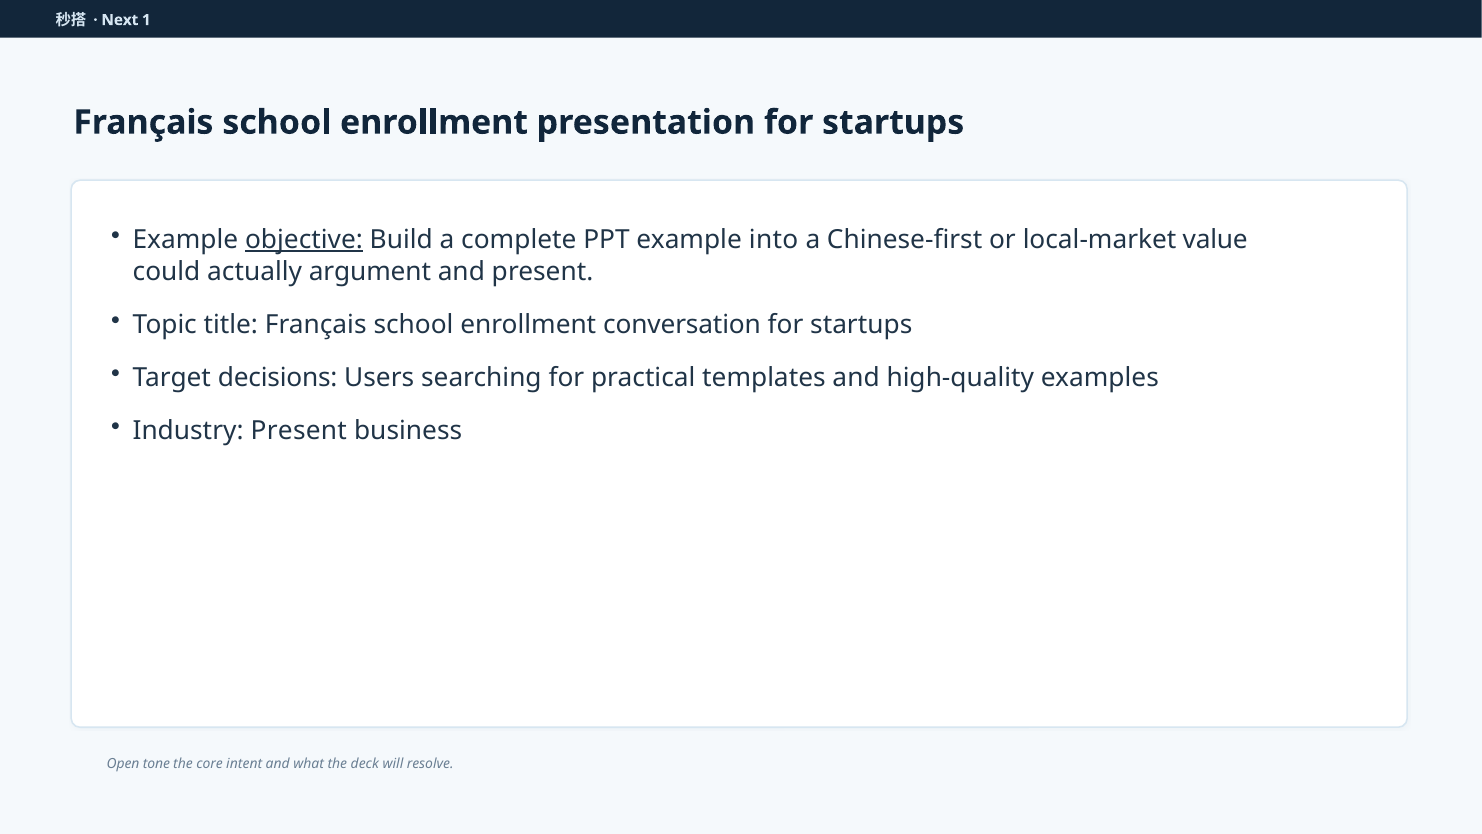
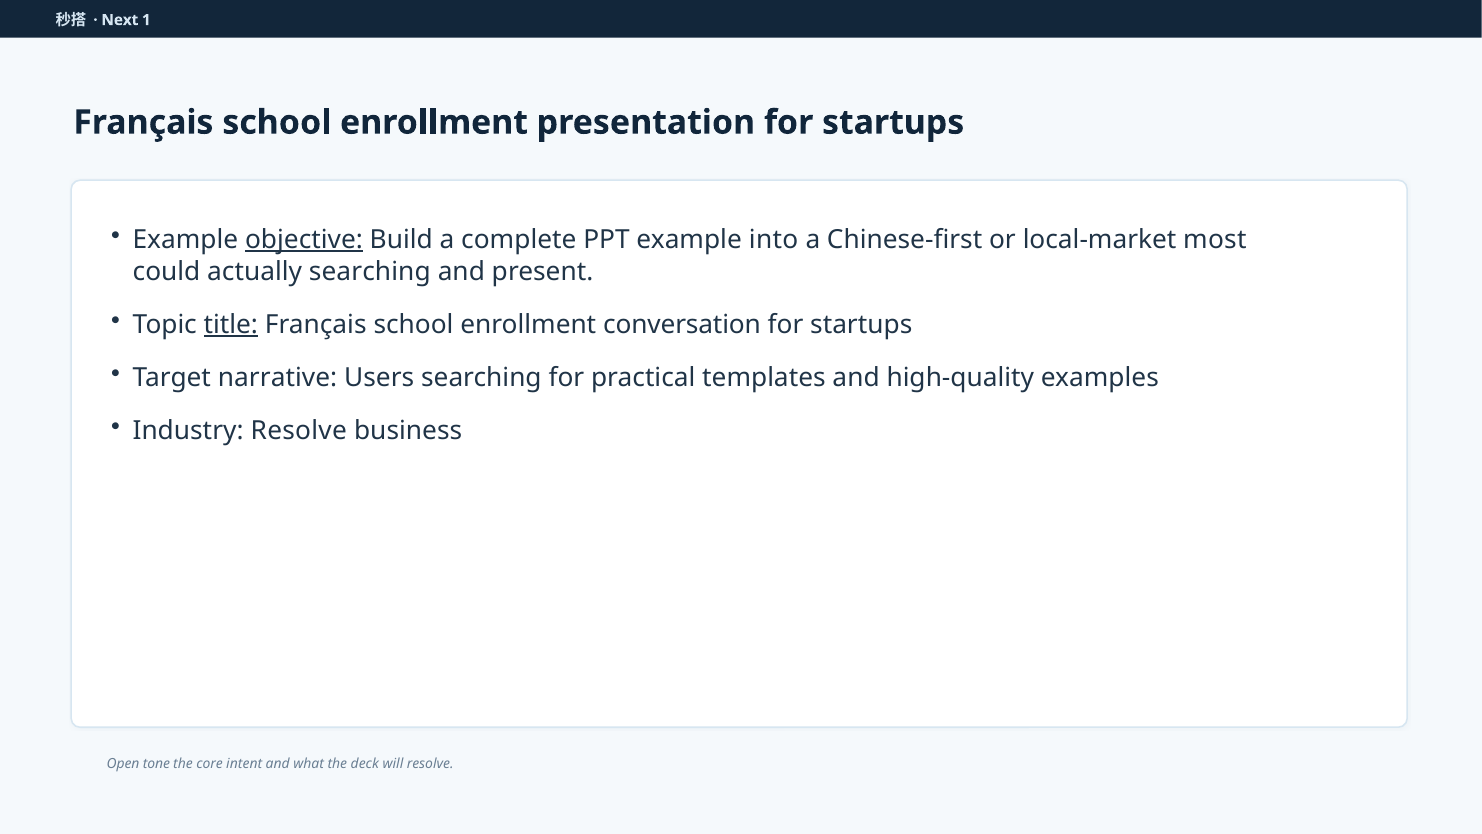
value: value -> most
actually argument: argument -> searching
title underline: none -> present
decisions: decisions -> narrative
Industry Present: Present -> Resolve
